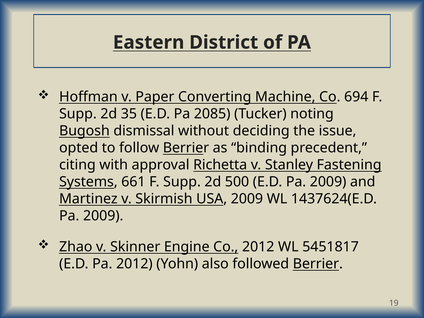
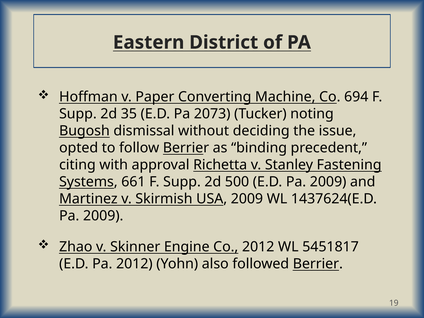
2085: 2085 -> 2073
